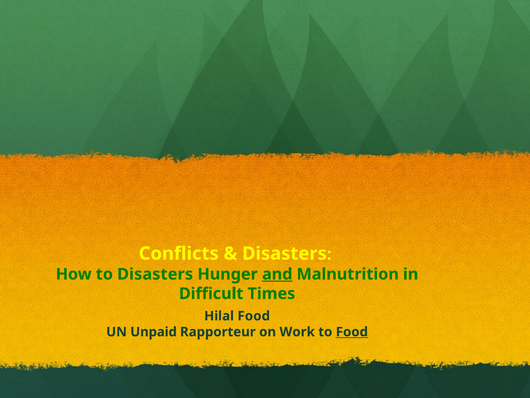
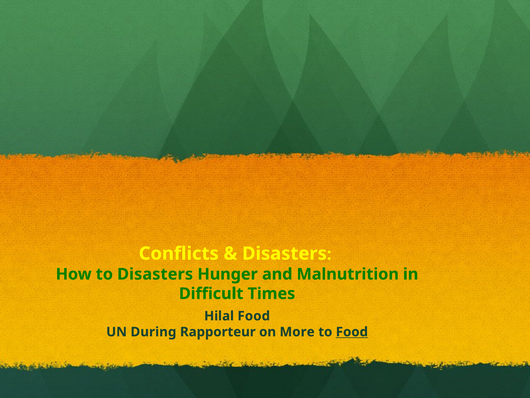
and underline: present -> none
Unpaid: Unpaid -> During
Work: Work -> More
